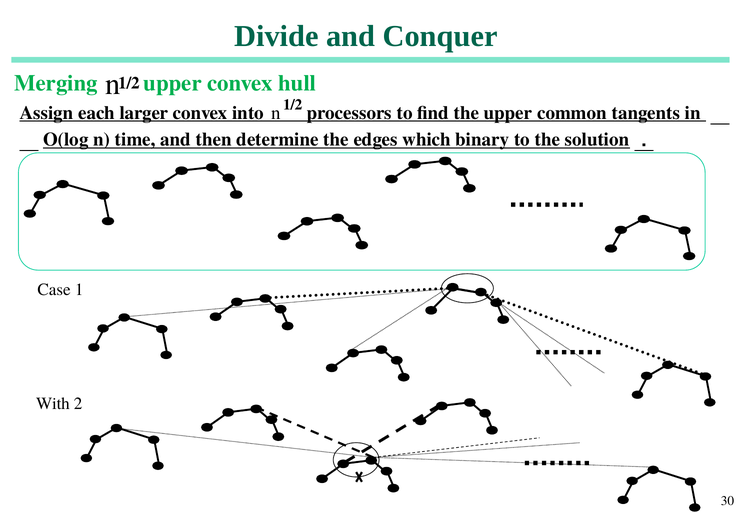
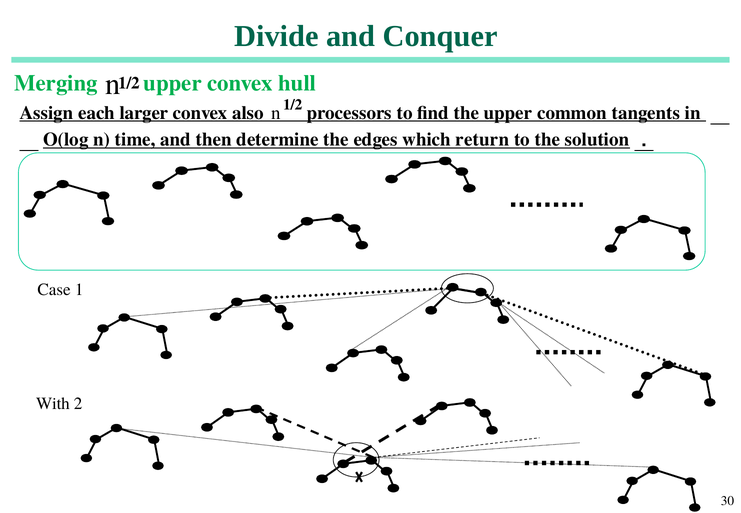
into: into -> also
binary: binary -> return
